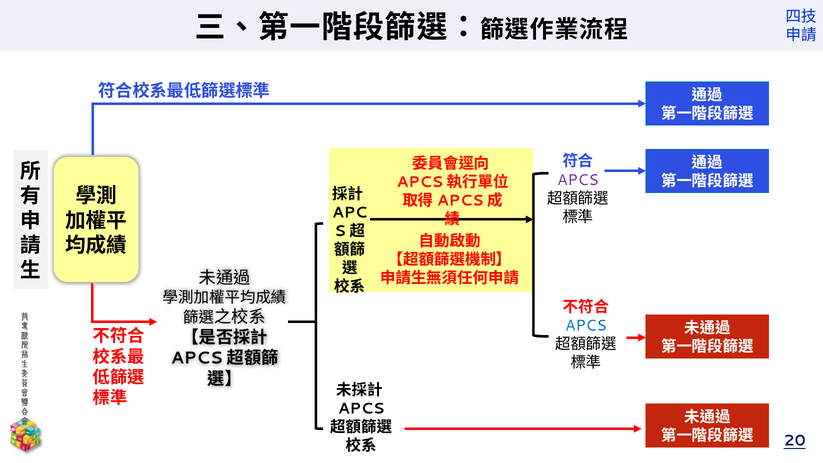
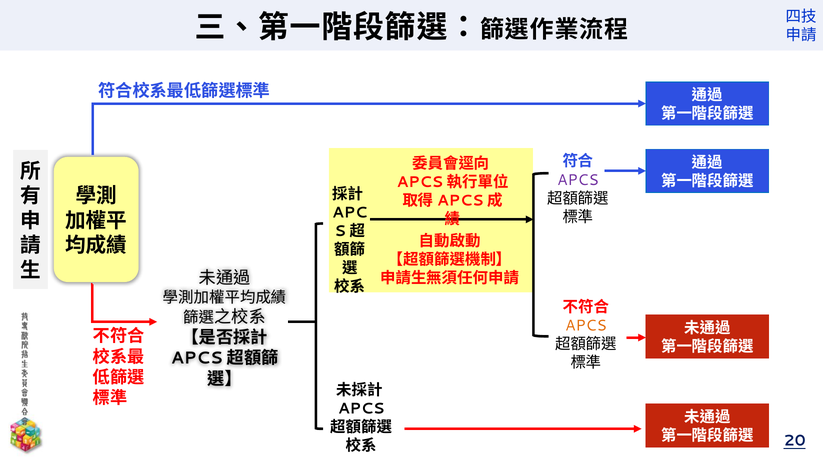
APCS at (586, 326) colour: blue -> orange
